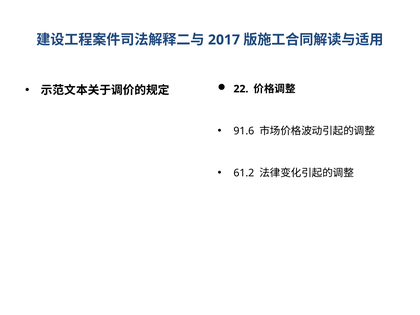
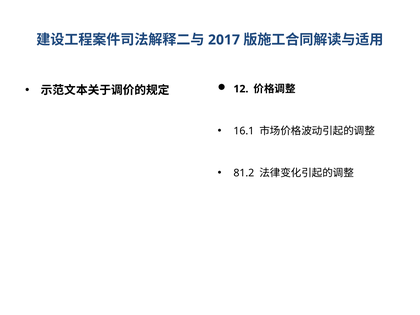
22: 22 -> 12
91.6: 91.6 -> 16.1
61.2: 61.2 -> 81.2
